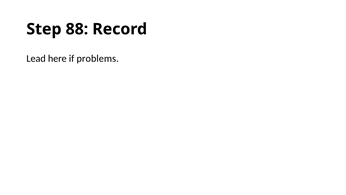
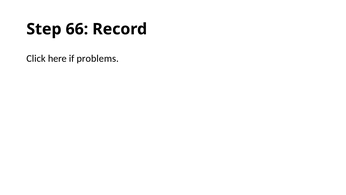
88: 88 -> 66
Lead: Lead -> Click
